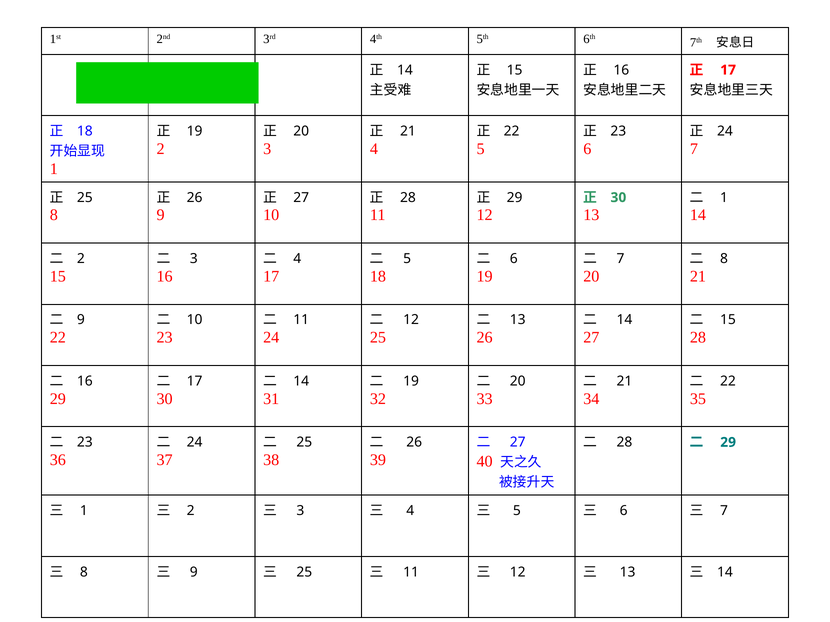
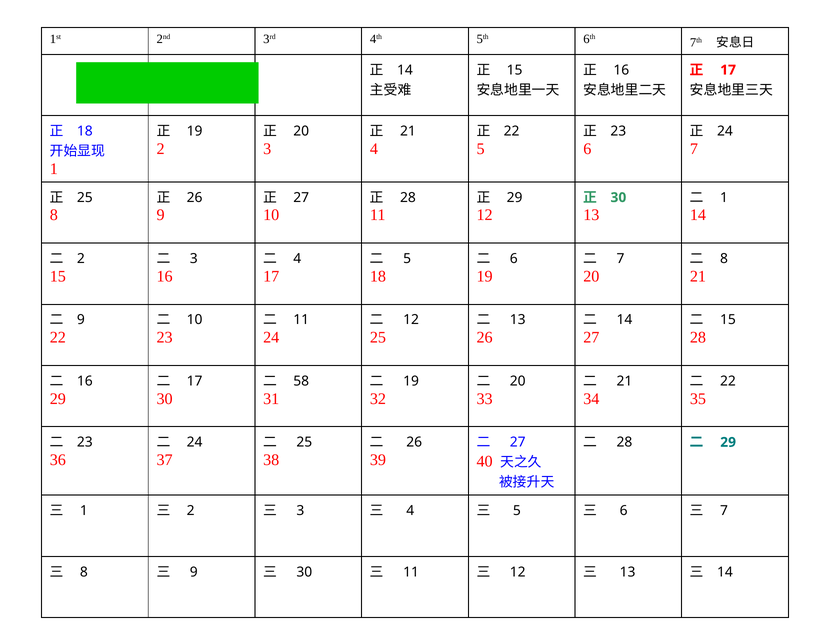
14 at (301, 381): 14 -> 58
25 at (304, 573): 25 -> 30
